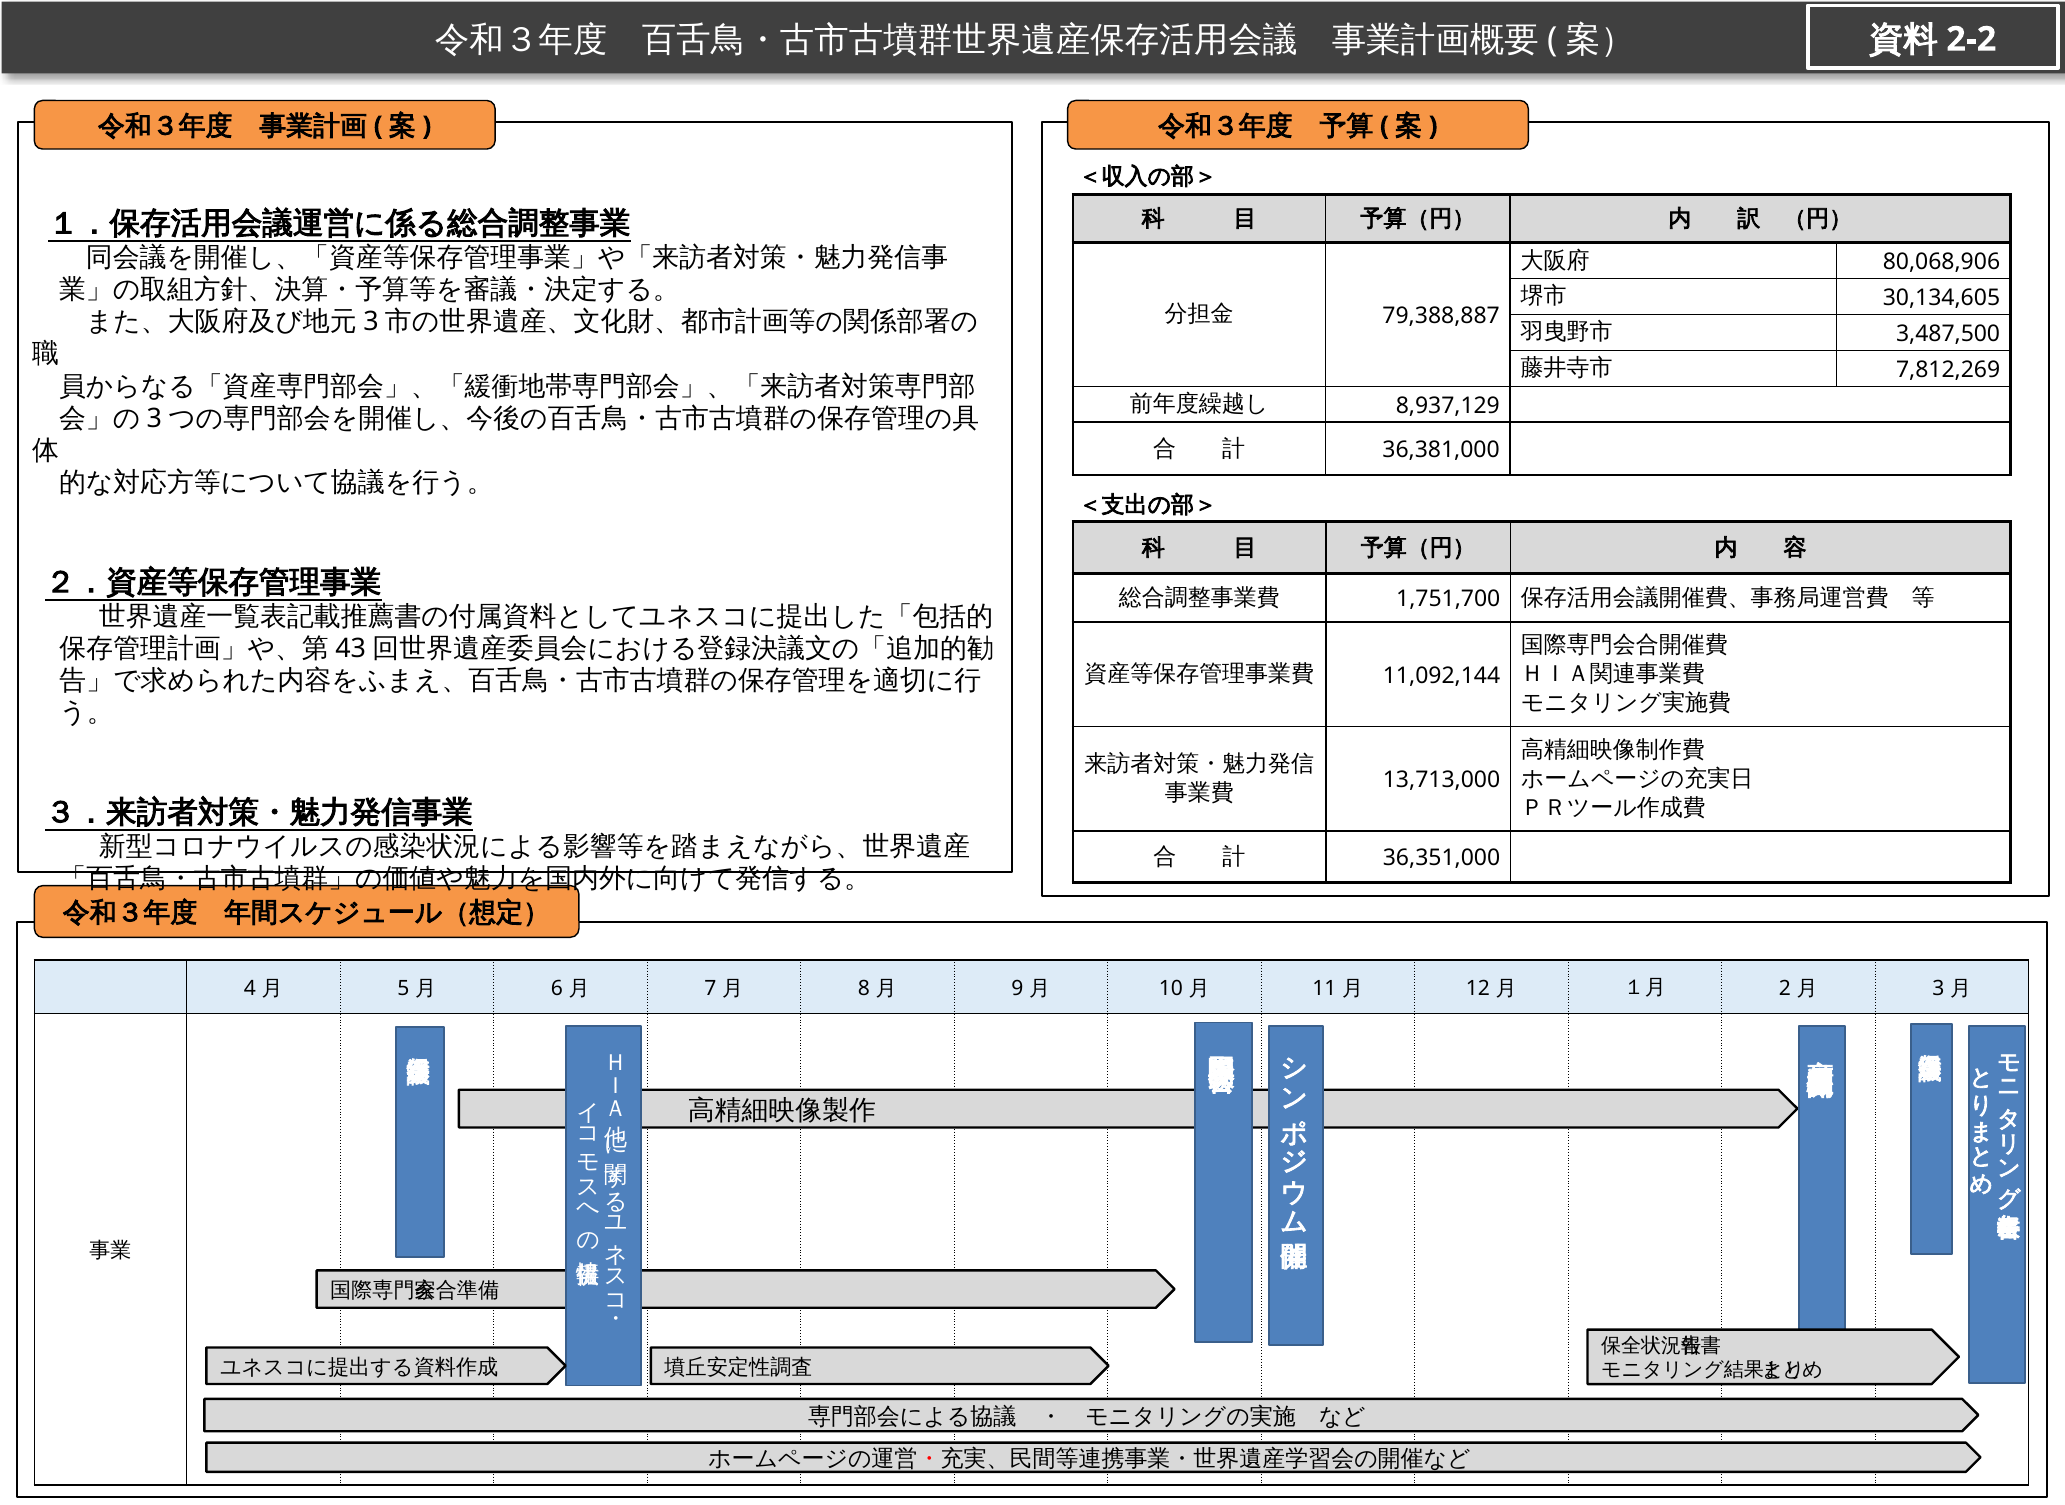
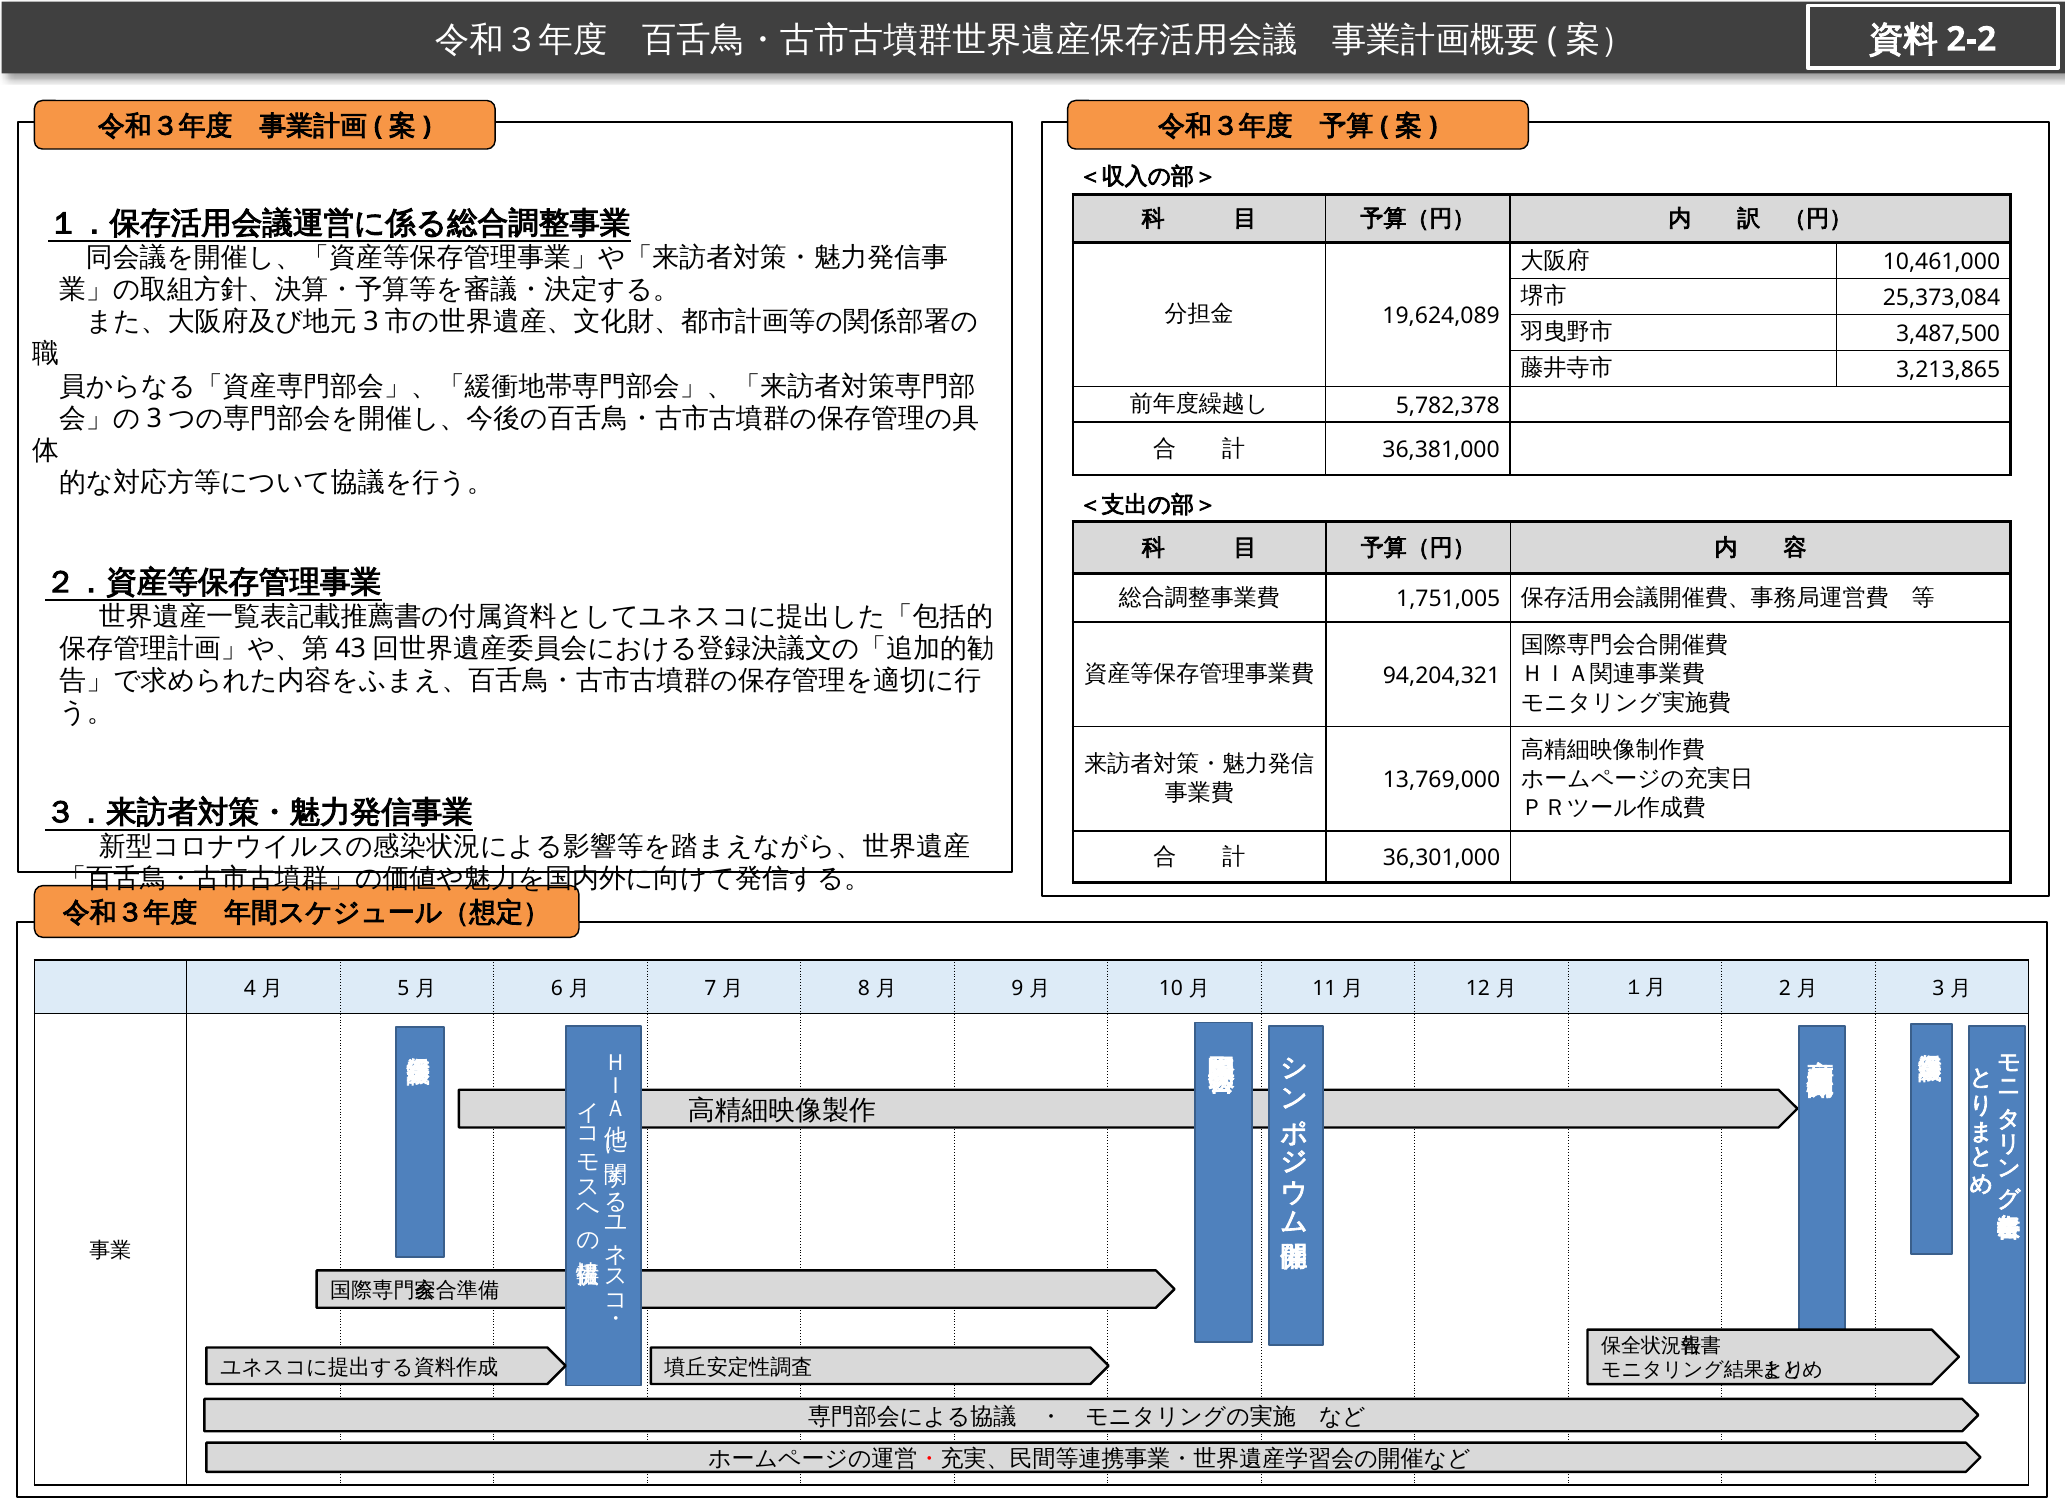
80,068,906: 80,068,906 -> 10,461,000
30,134,605: 30,134,605 -> 25,373,084
79,388,887: 79,388,887 -> 19,624,089
7,812,269: 7,812,269 -> 3,213,865
8,937,129: 8,937,129 -> 5,782,378
1,751,700: 1,751,700 -> 1,751,005
11,092,144: 11,092,144 -> 94,204,321
13,713,000: 13,713,000 -> 13,769,000
36,351,000: 36,351,000 -> 36,301,000
